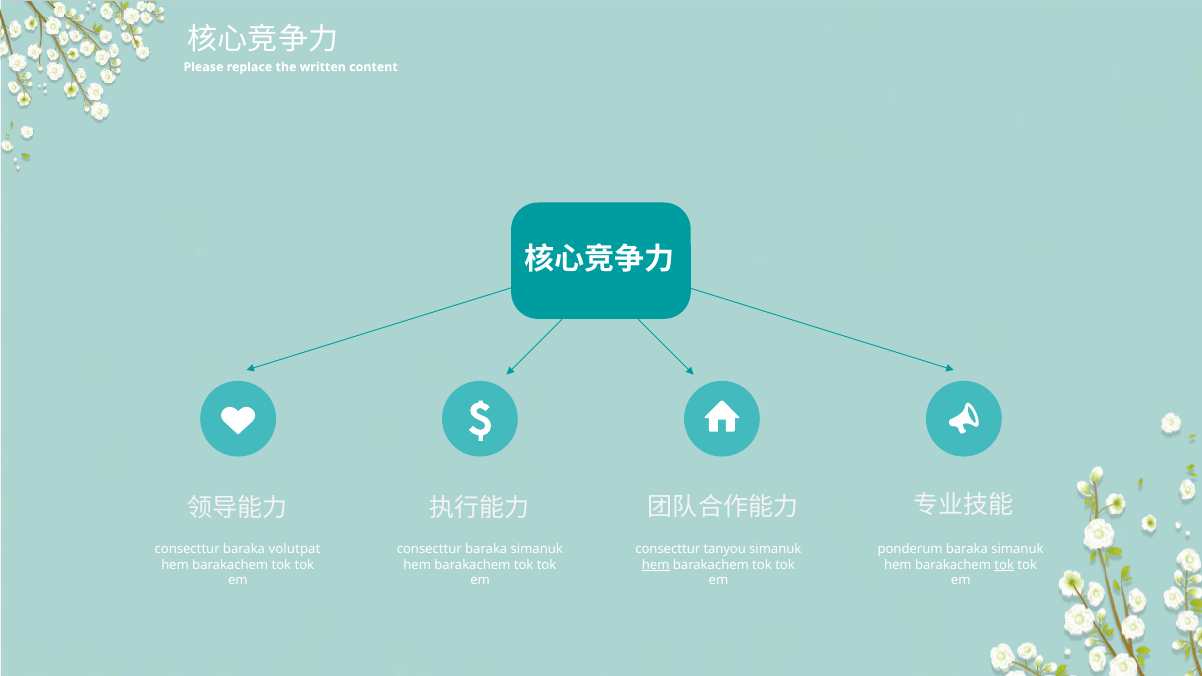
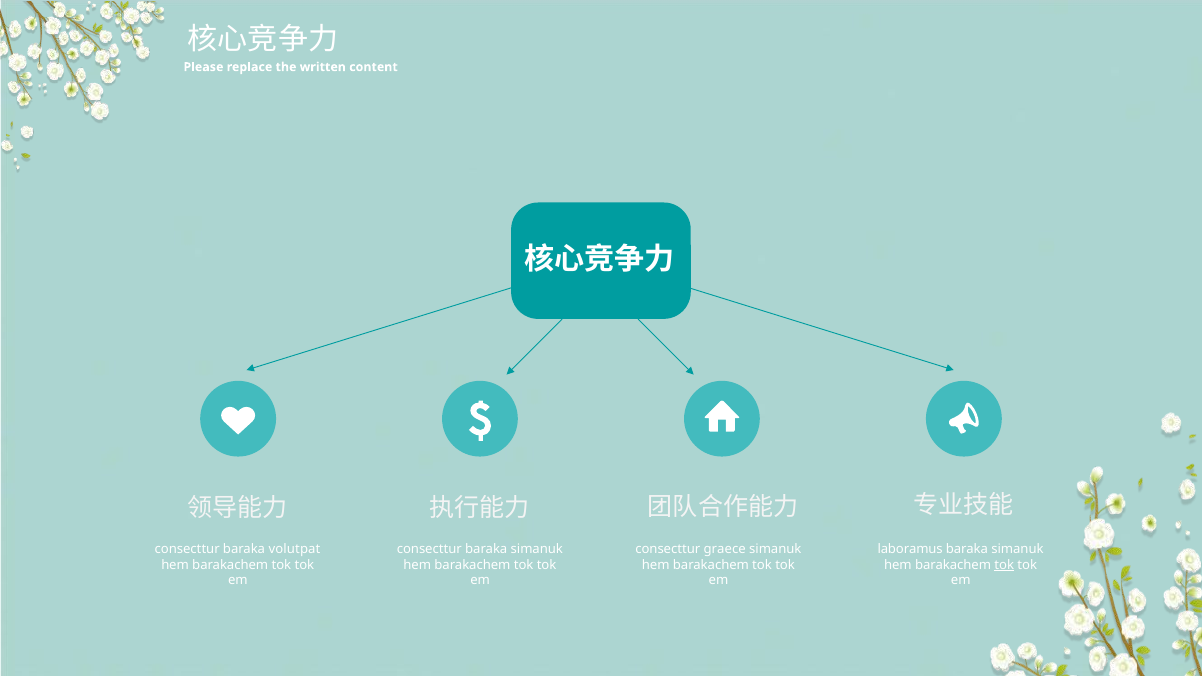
tanyou: tanyou -> graece
ponderum: ponderum -> laboramus
hem at (656, 565) underline: present -> none
